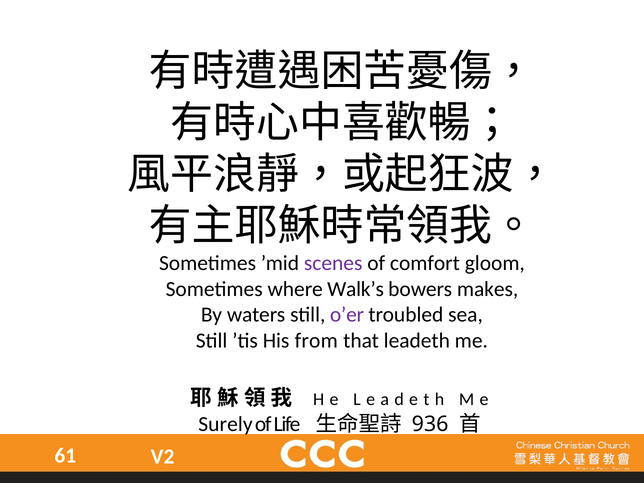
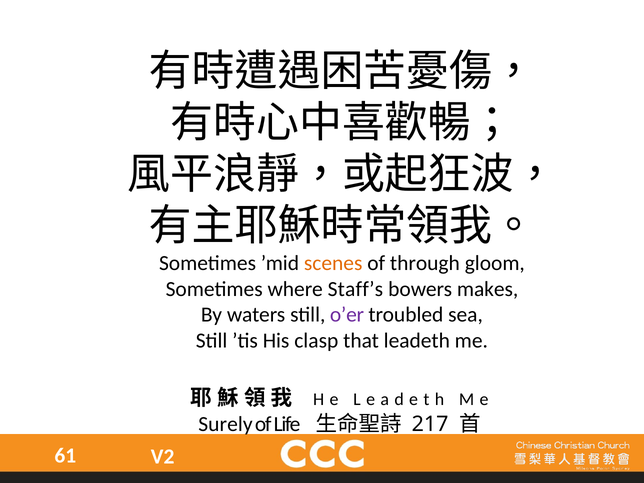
scenes colour: purple -> orange
comfort: comfort -> through
Walk’s: Walk’s -> Staff’s
from: from -> clasp
936: 936 -> 217
